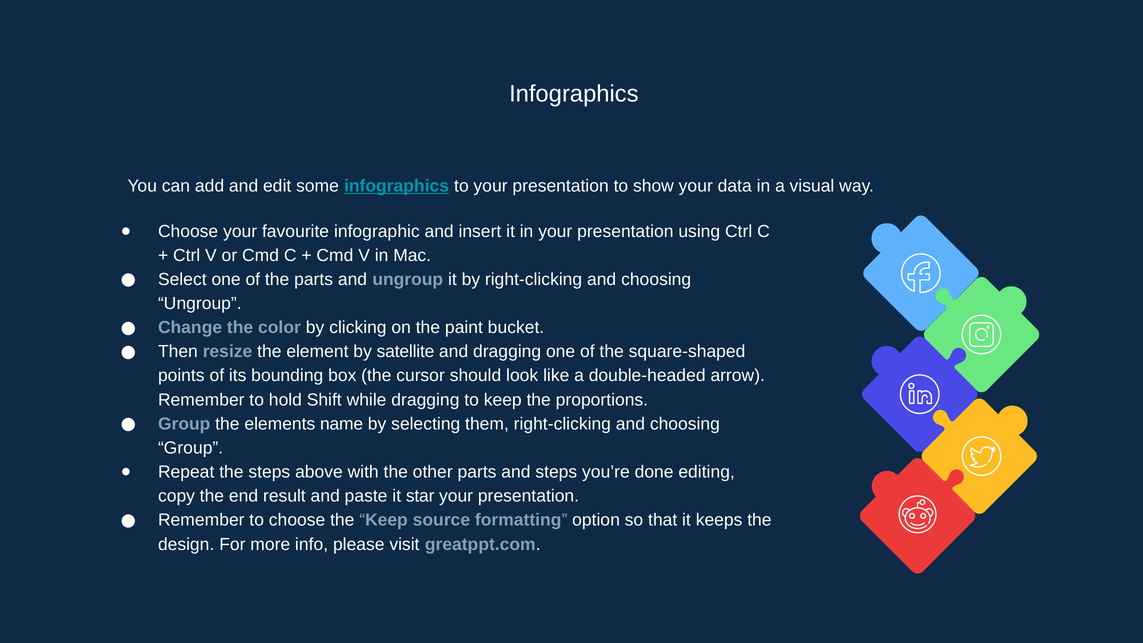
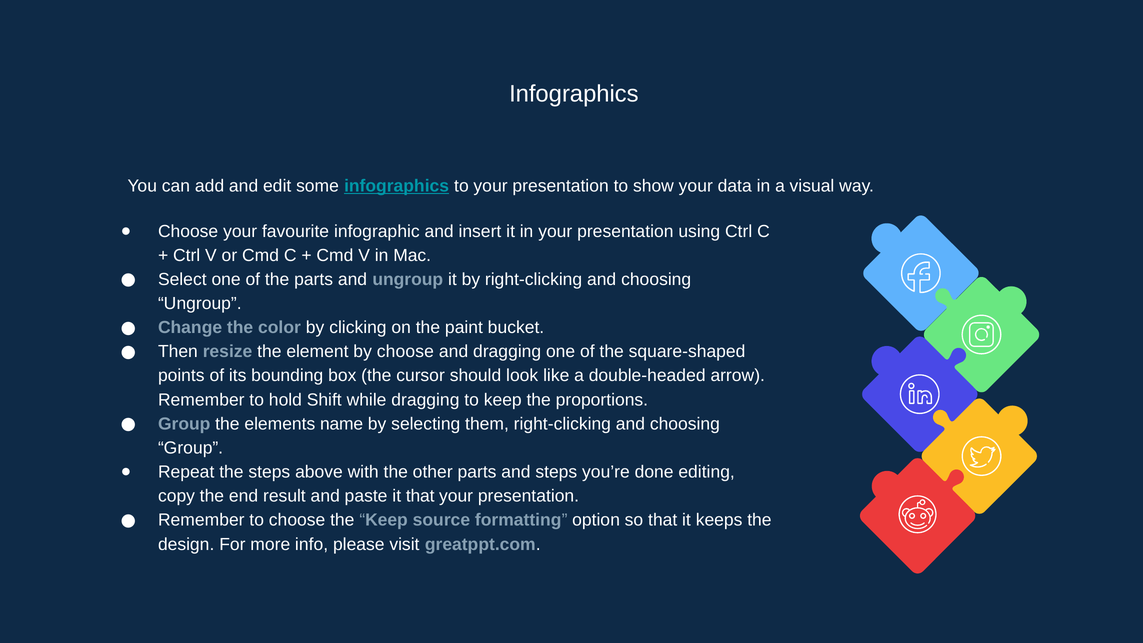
by satellite: satellite -> choose
it star: star -> that
